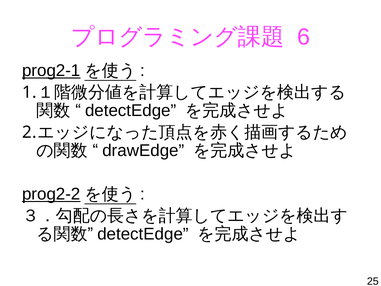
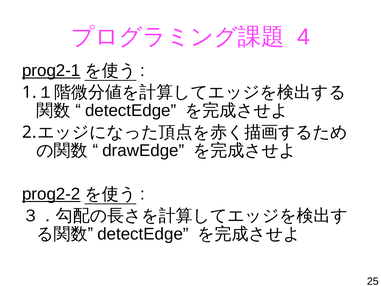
6: 6 -> 4
